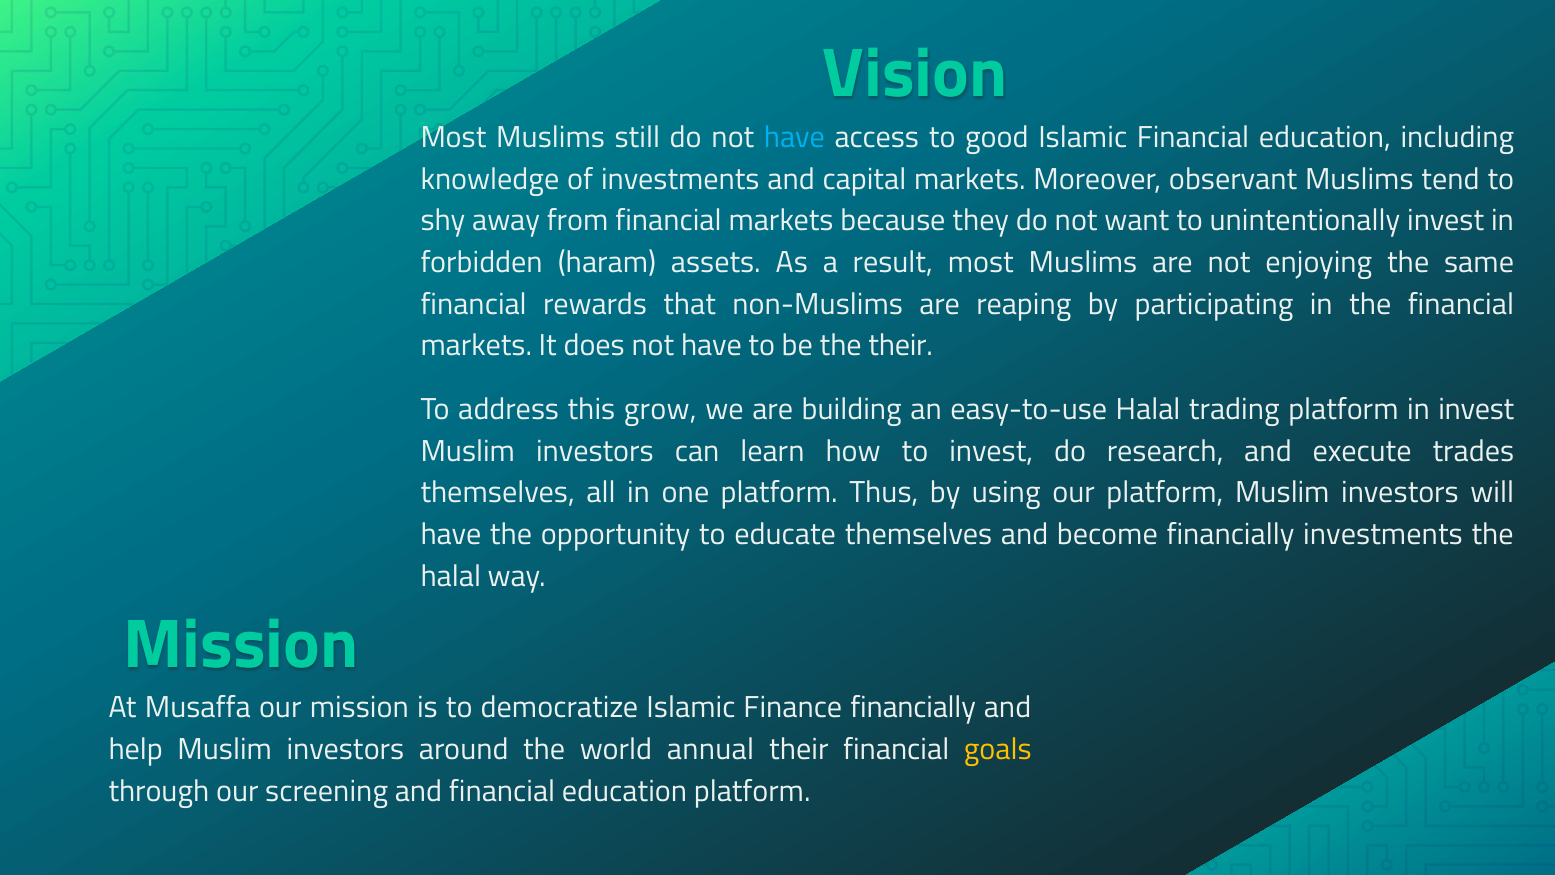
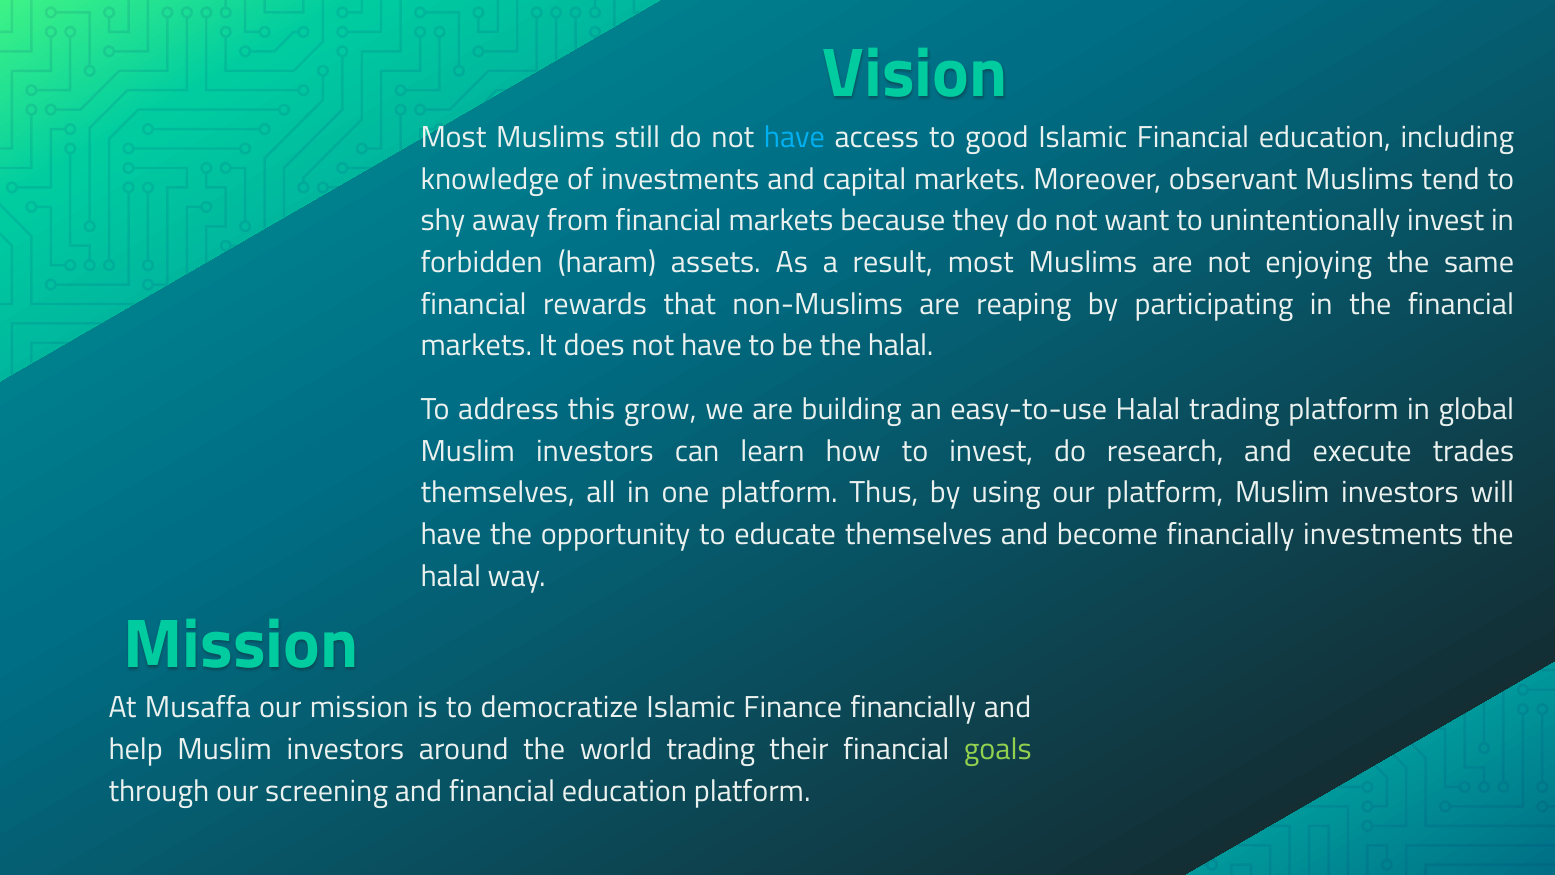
be the their: their -> halal
in invest: invest -> global
world annual: annual -> trading
goals colour: yellow -> light green
